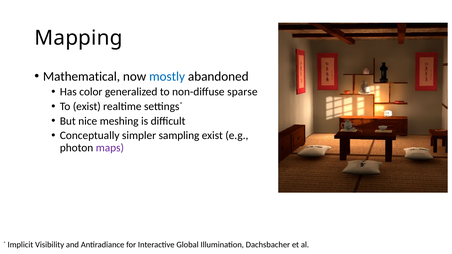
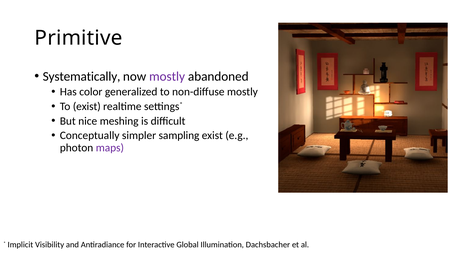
Mapping: Mapping -> Primitive
Mathematical: Mathematical -> Systematically
mostly at (167, 76) colour: blue -> purple
non-diffuse sparse: sparse -> mostly
